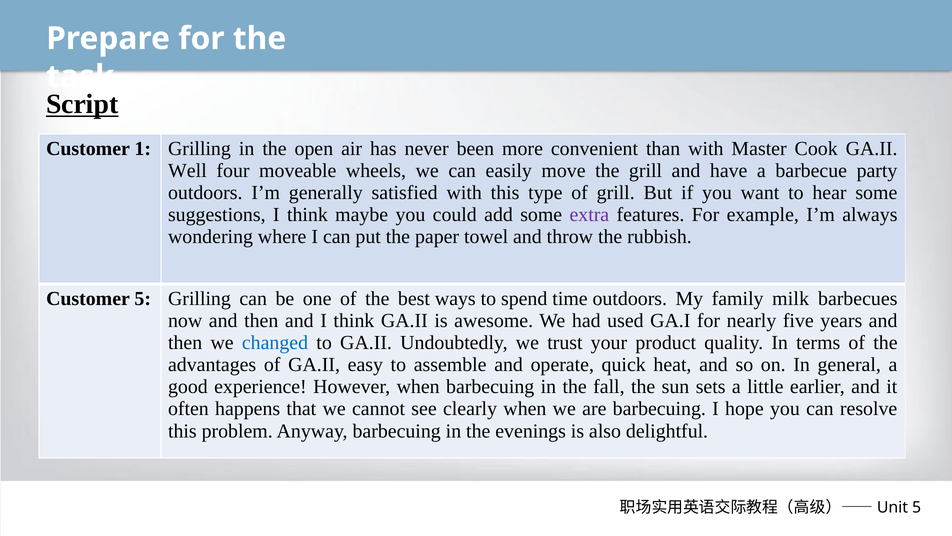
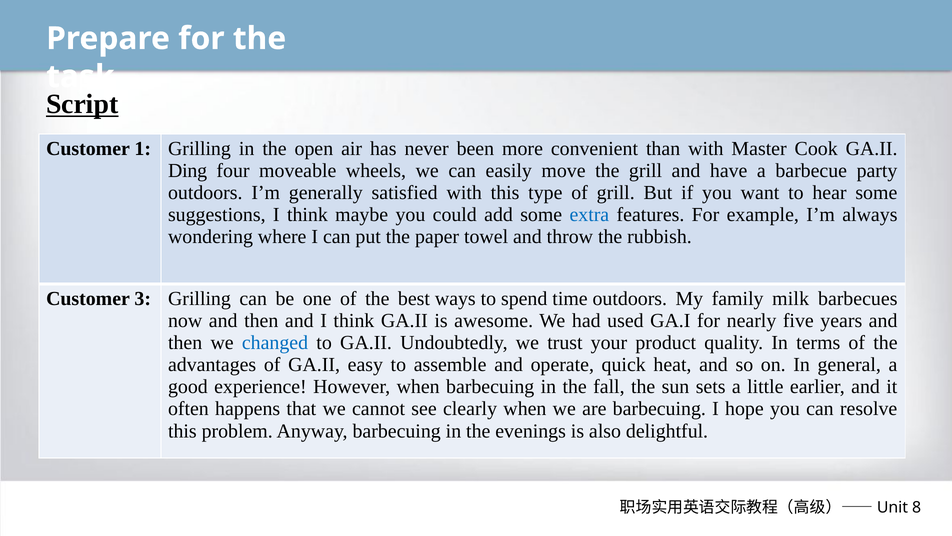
Well: Well -> Ding
extra colour: purple -> blue
Customer 5: 5 -> 3
5 at (917, 507): 5 -> 8
